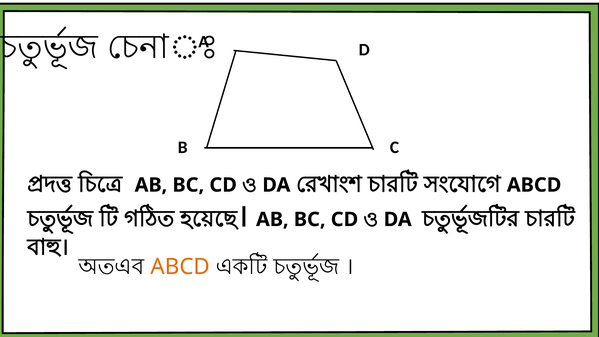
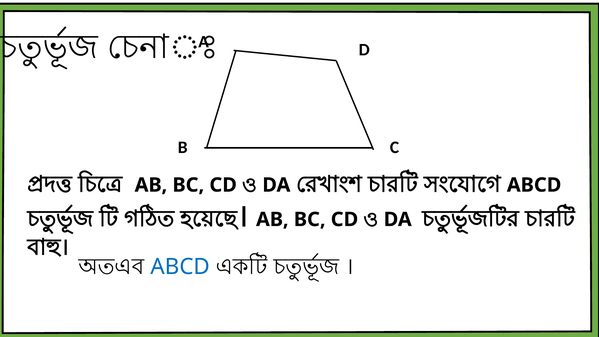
ABCD at (180, 267) colour: orange -> blue
